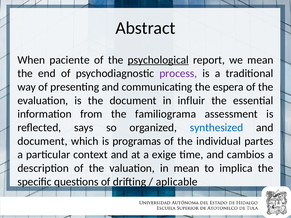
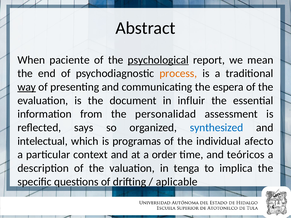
process colour: purple -> orange
way underline: none -> present
familiograma: familiograma -> personalidad
document at (42, 141): document -> intelectual
partes: partes -> afecto
exige: exige -> order
cambios: cambios -> teóricos
in mean: mean -> tenga
